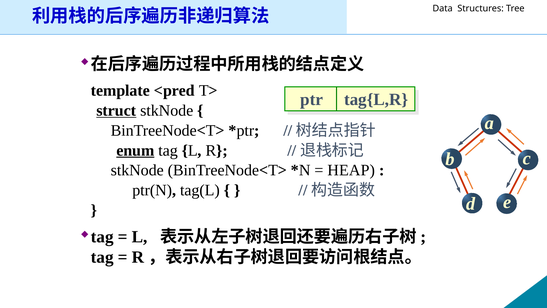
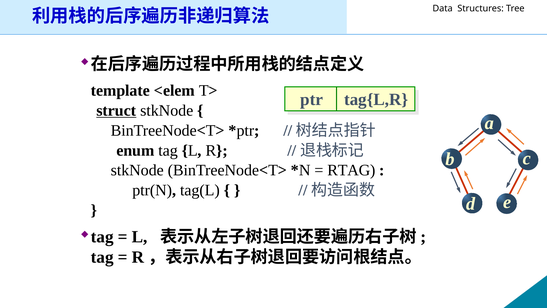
<pred: <pred -> <elem
enum underline: present -> none
HEAP: HEAP -> RTAG
